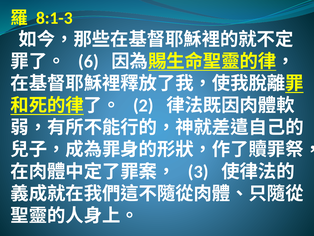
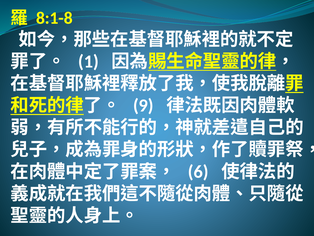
8:1-3: 8:1-3 -> 8:1-8
6: 6 -> 1
2: 2 -> 9
3: 3 -> 6
